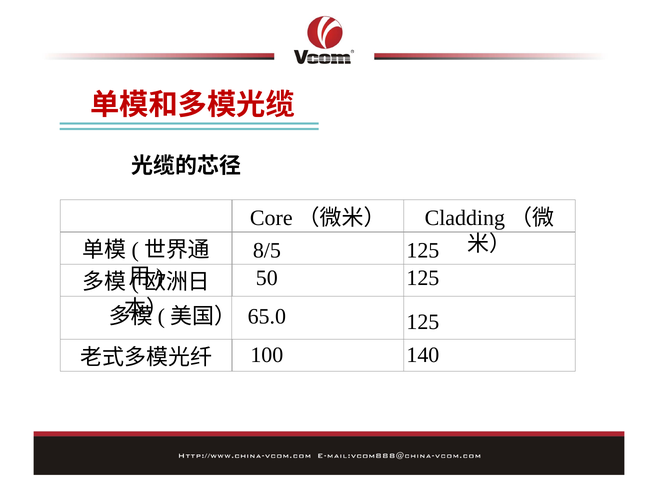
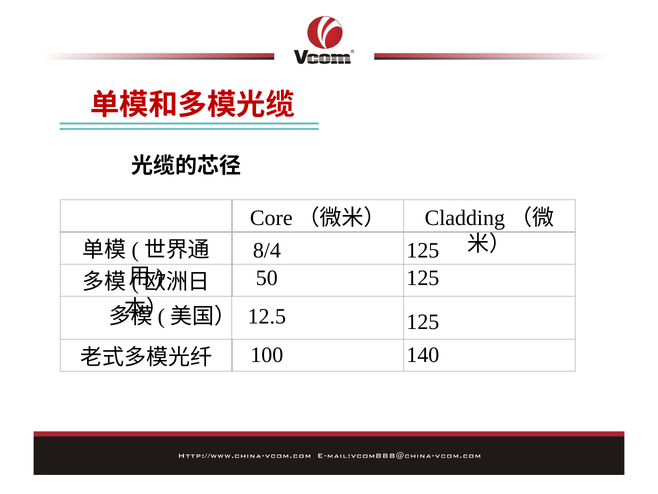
8/5: 8/5 -> 8/4
65.0: 65.0 -> 12.5
